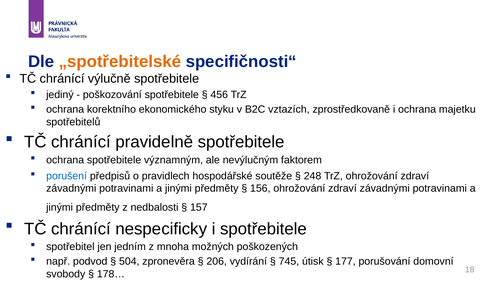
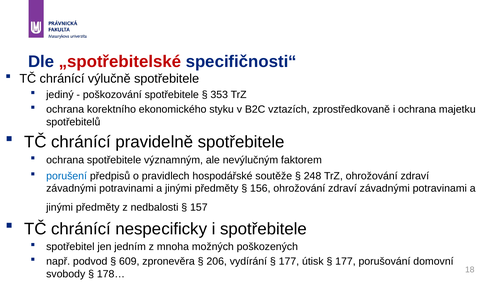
„spotřebitelské colour: orange -> red
456: 456 -> 353
504: 504 -> 609
745 at (289, 262): 745 -> 177
